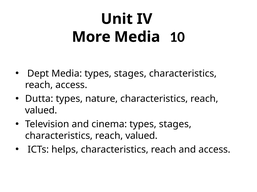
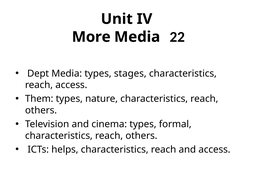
10: 10 -> 22
Dutta: Dutta -> Them
valued at (41, 111): valued -> others
cinema types stages: stages -> formal
valued at (141, 136): valued -> others
